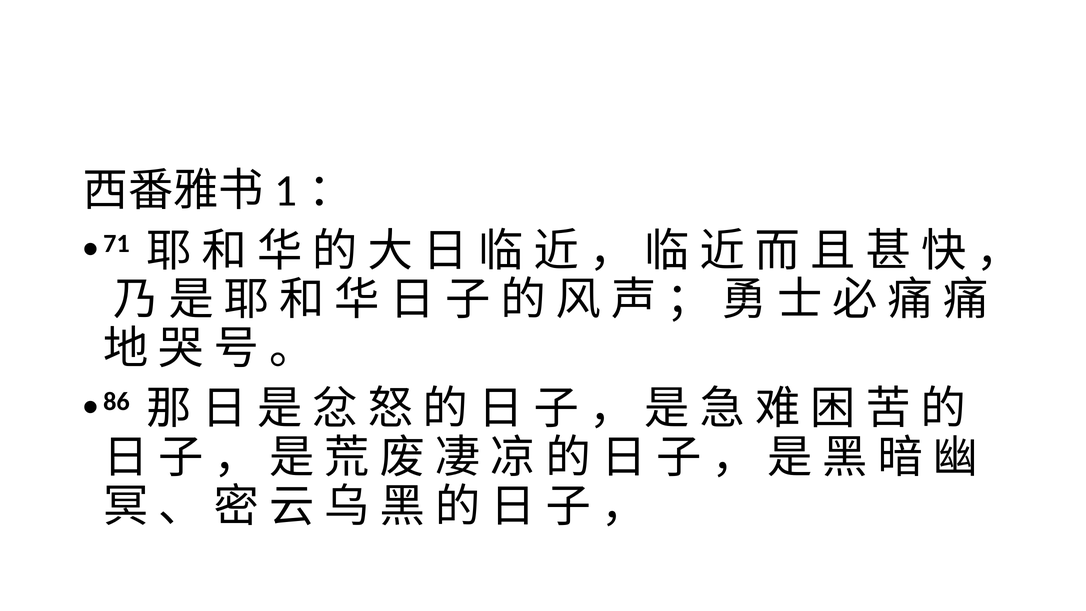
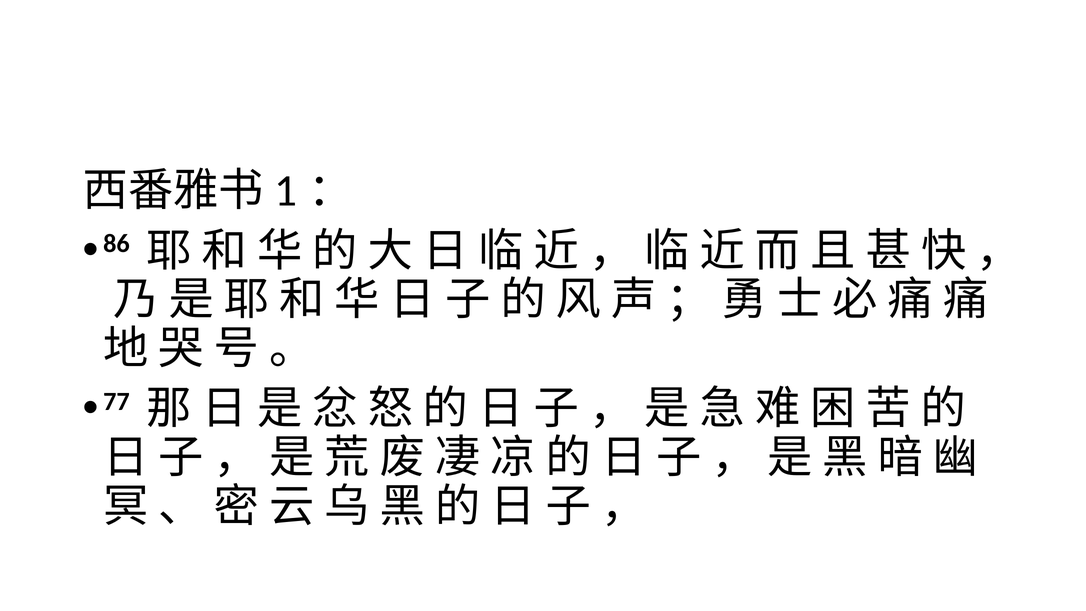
71: 71 -> 86
86: 86 -> 77
